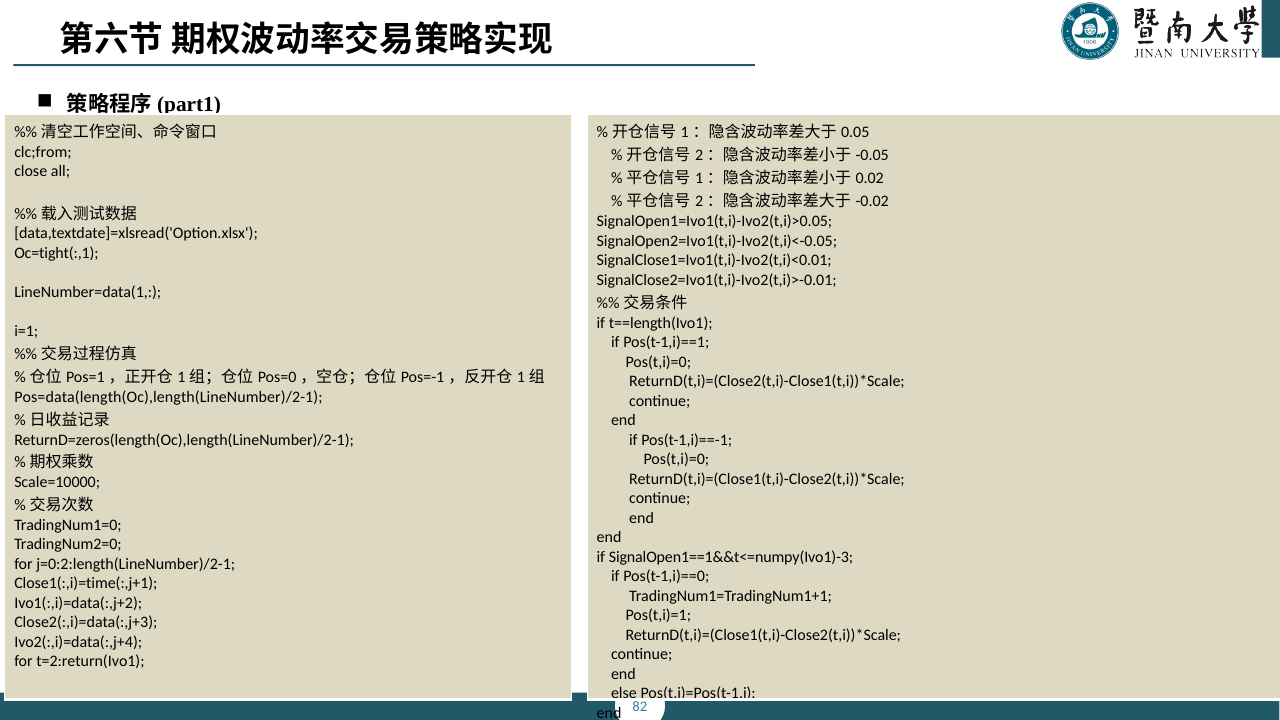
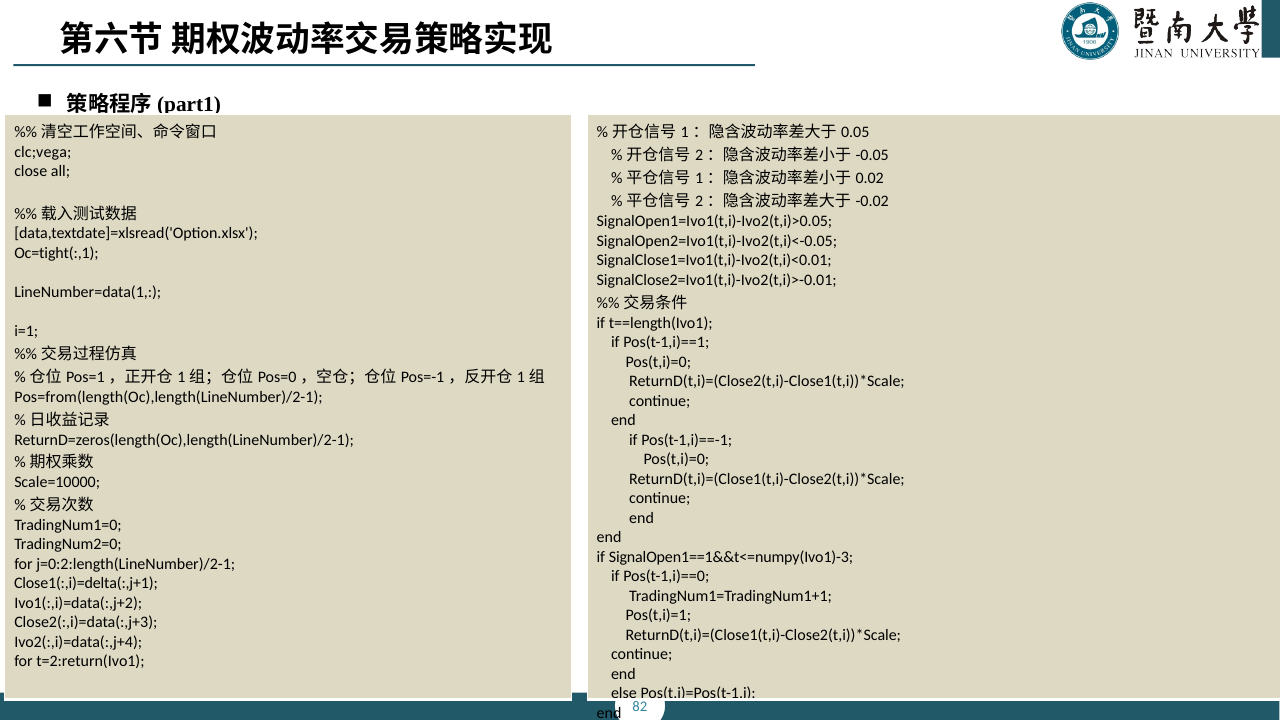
clc;from: clc;from -> clc;vega
Pos=data(length(Oc),length(LineNumber)/2-1: Pos=data(length(Oc),length(LineNumber)/2-1 -> Pos=from(length(Oc),length(LineNumber)/2-1
Close1(:,i)=time(:,j+1: Close1(:,i)=time(:,j+1 -> Close1(:,i)=delta(:,j+1
